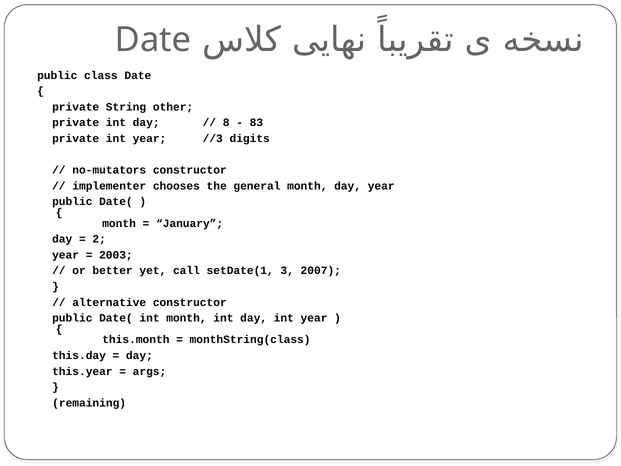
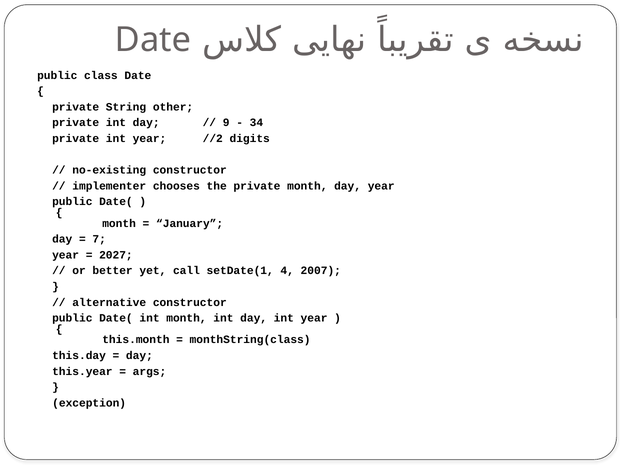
8: 8 -> 9
83: 83 -> 34
//3: //3 -> //2
no-mutators: no-mutators -> no-existing
the general: general -> private
2: 2 -> 7
2003: 2003 -> 2027
setDate(1 3: 3 -> 4
remaining: remaining -> exception
